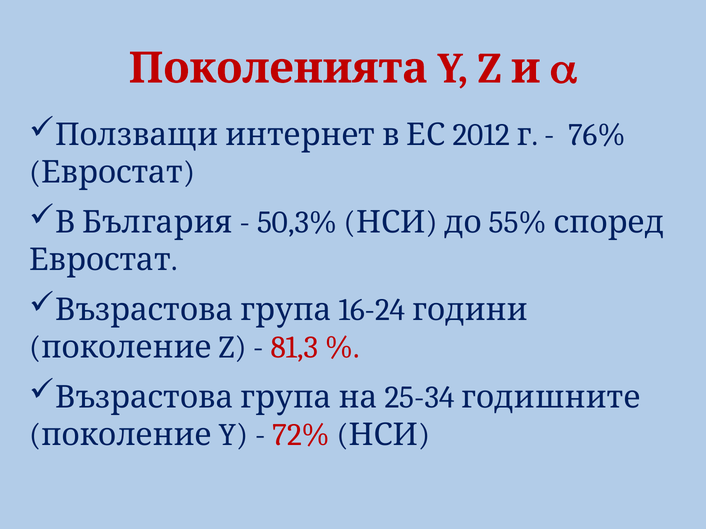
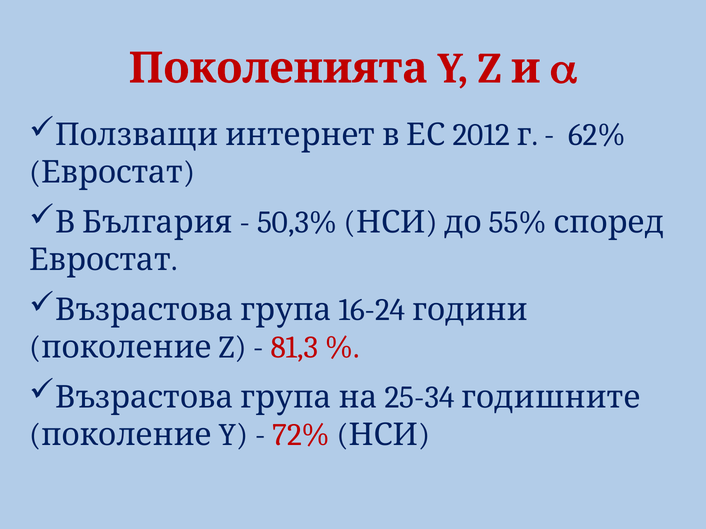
76%: 76% -> 62%
